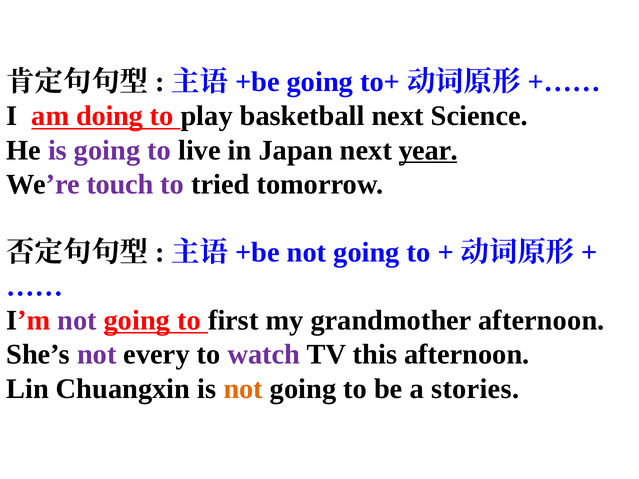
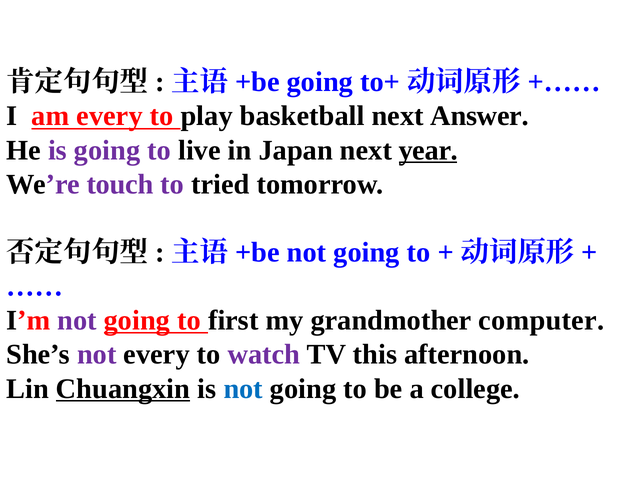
am doing: doing -> every
Science: Science -> Answer
grandmother afternoon: afternoon -> computer
Chuangxin underline: none -> present
not at (243, 389) colour: orange -> blue
stories: stories -> college
